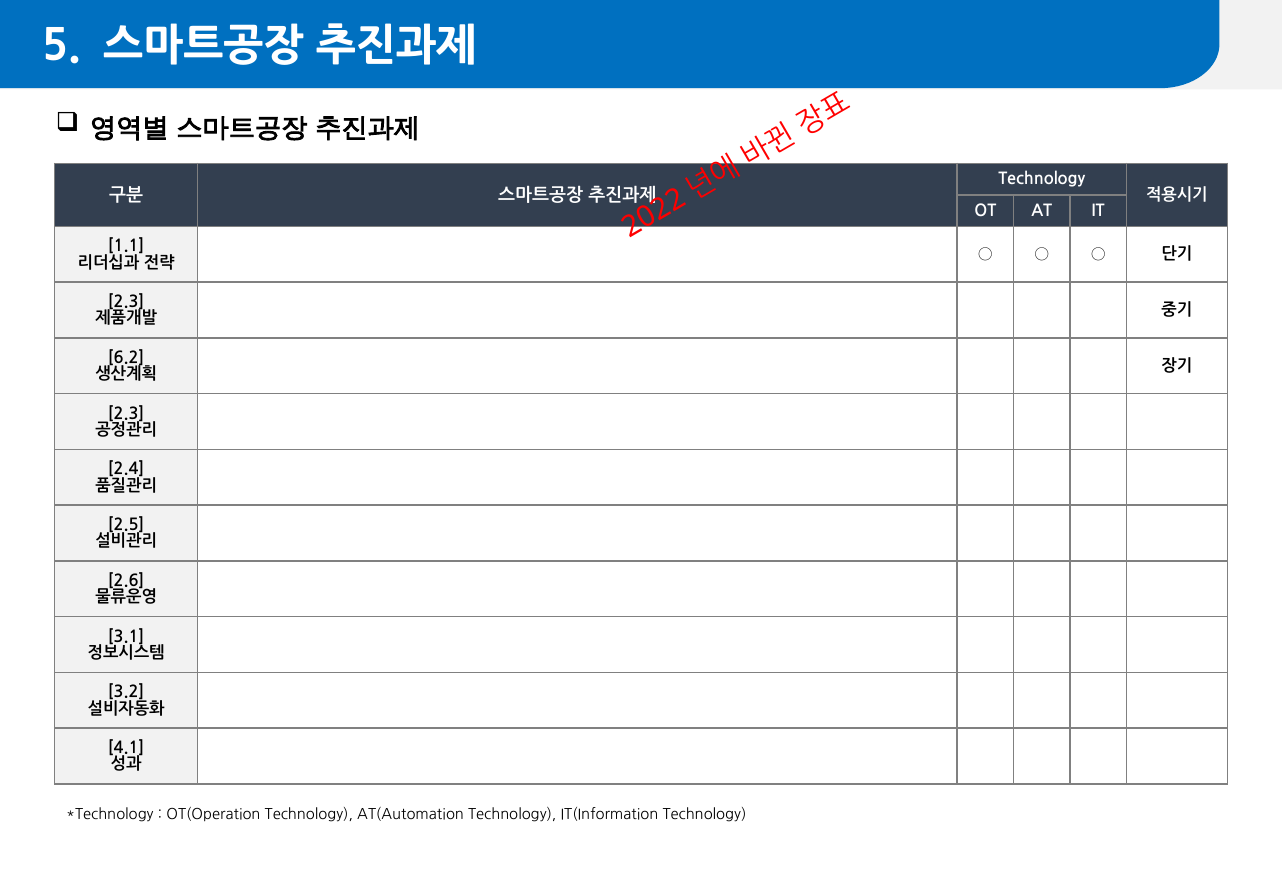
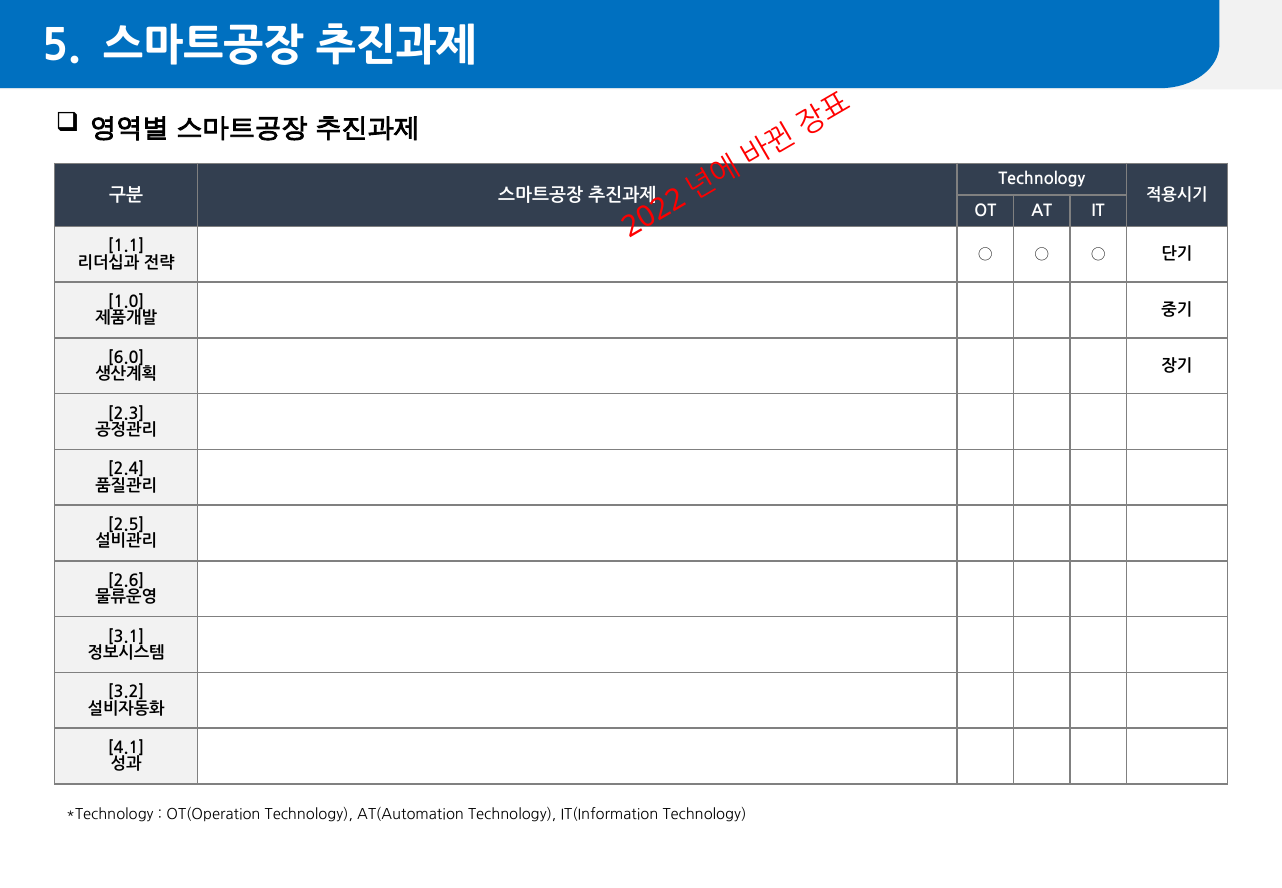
2.3 at (126, 302): 2.3 -> 1.0
6.2: 6.2 -> 6.0
